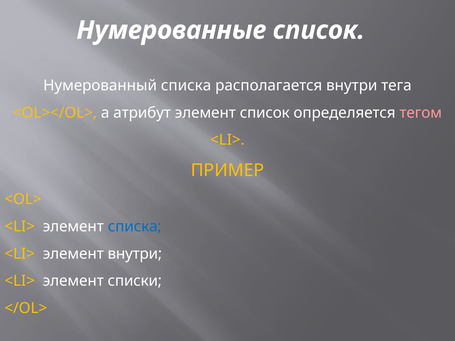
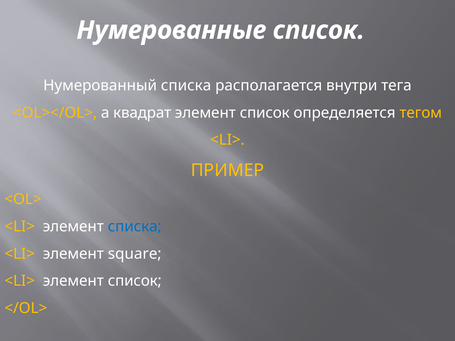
атрибут: атрибут -> квадрат
тегом colour: pink -> yellow
элемент внутри: внутри -> square
<LI> элемент списки: списки -> список
